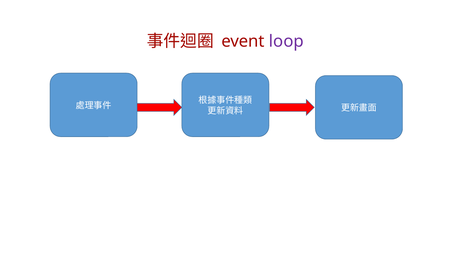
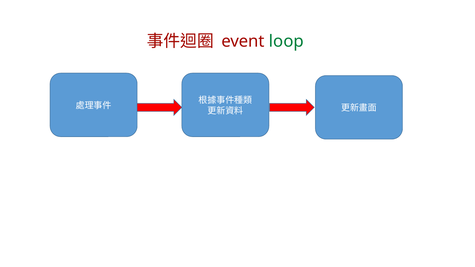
loop colour: purple -> green
